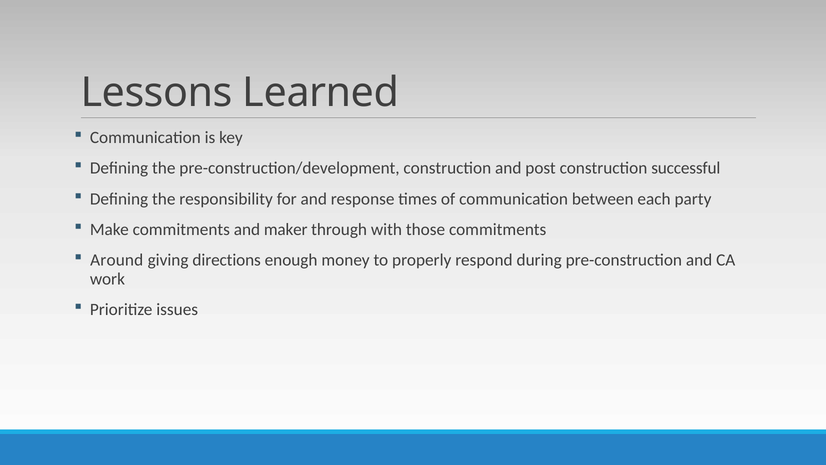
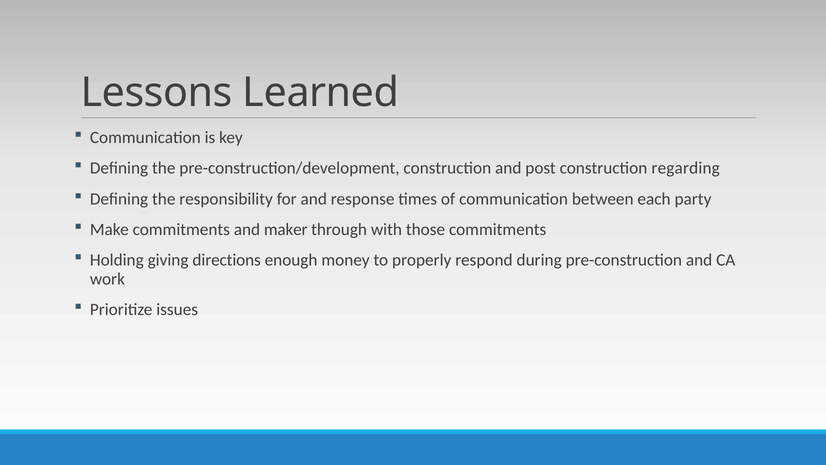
successful: successful -> regarding
Around: Around -> Holding
